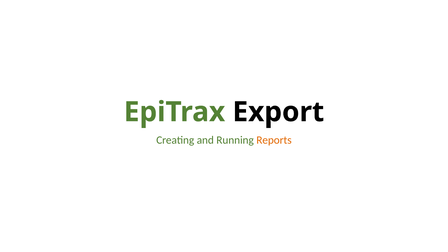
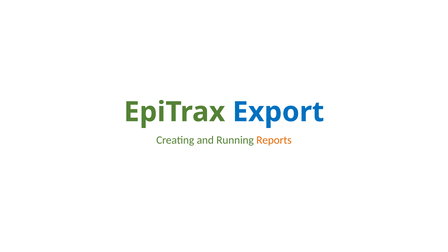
Export colour: black -> blue
